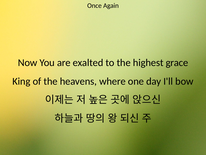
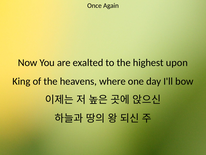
grace: grace -> upon
